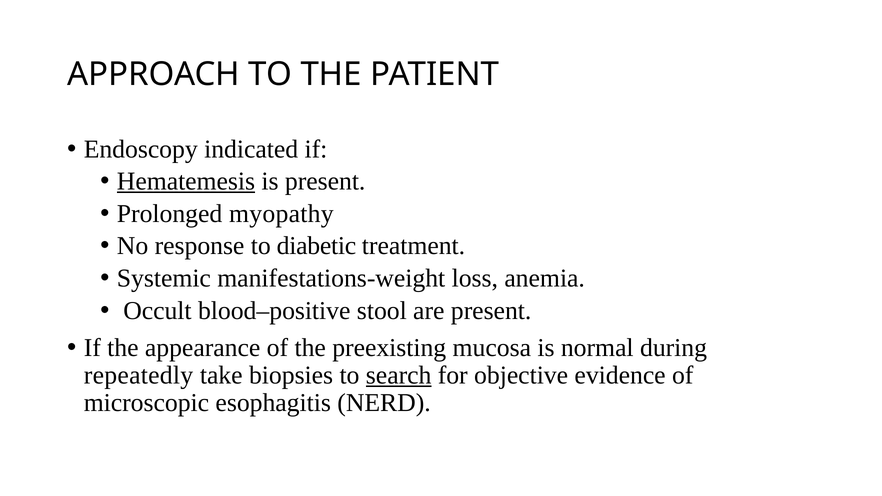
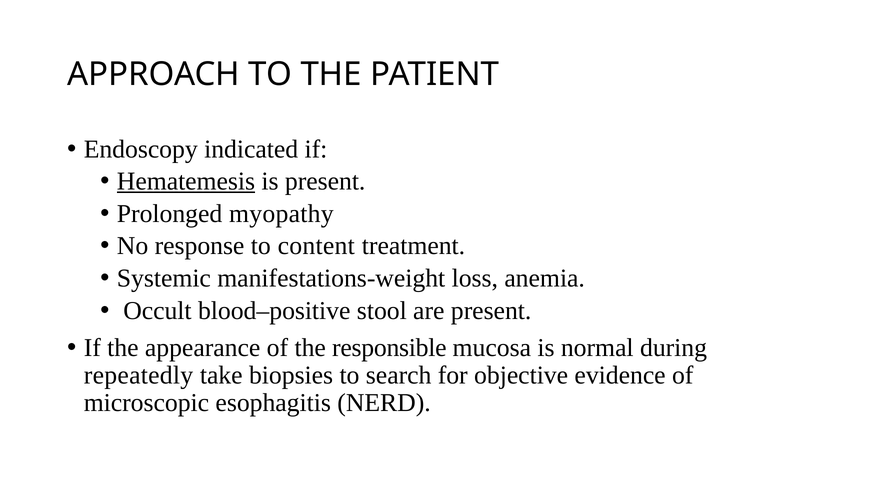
diabetic: diabetic -> content
preexisting: preexisting -> responsible
search underline: present -> none
